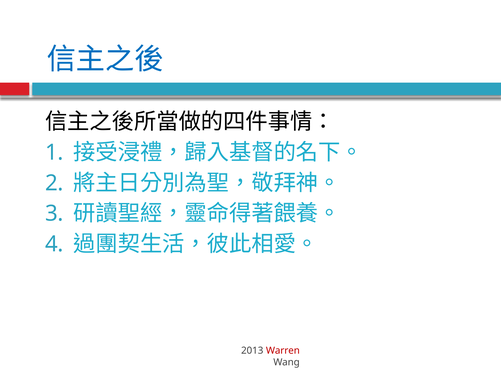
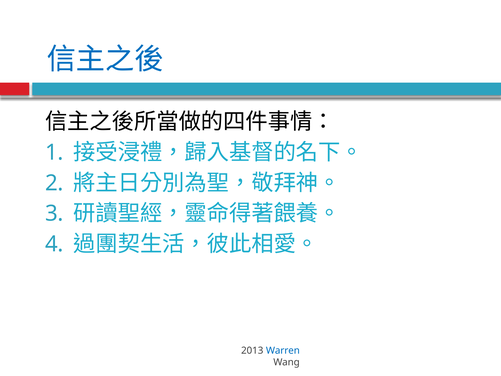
Warren colour: red -> blue
